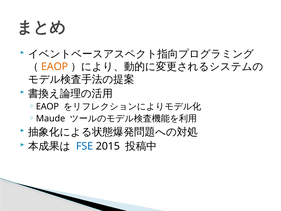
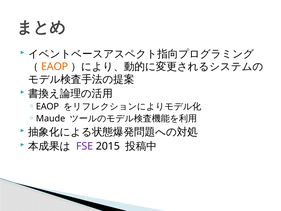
FSE colour: blue -> purple
